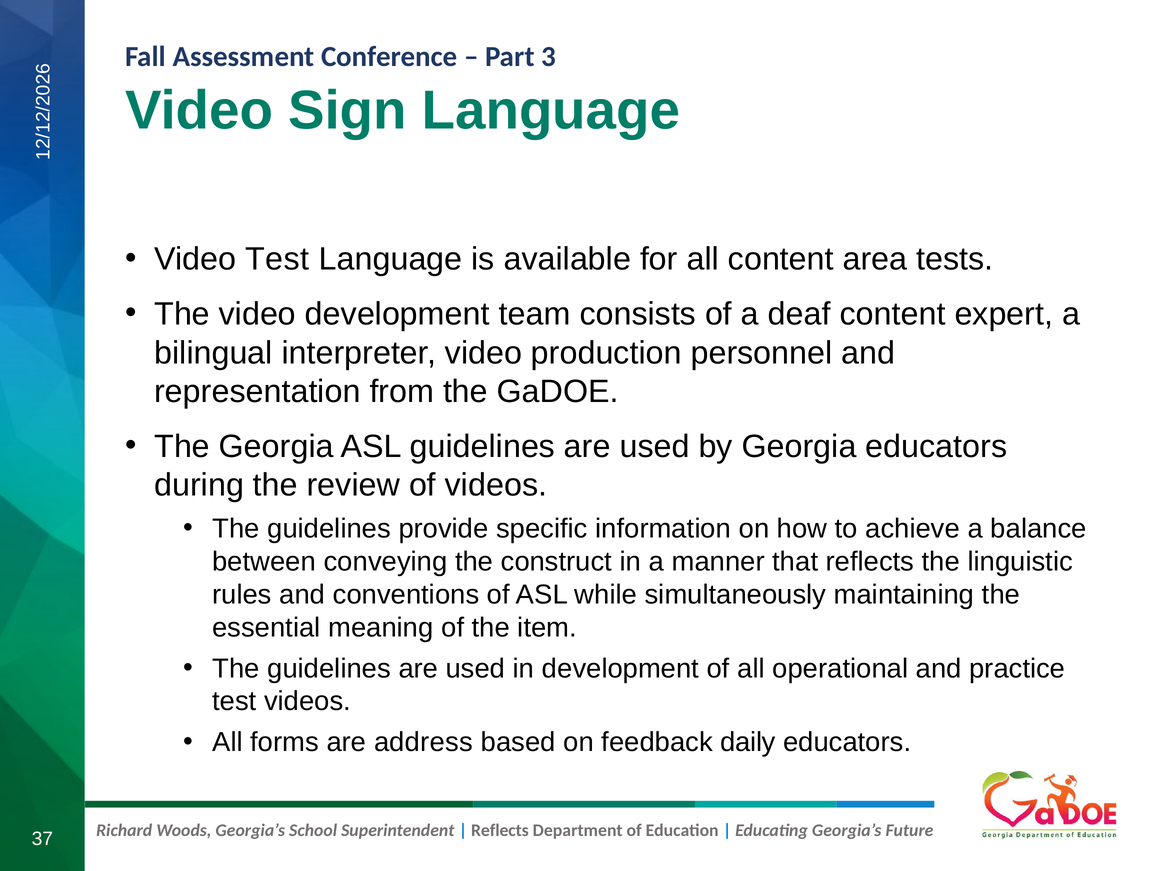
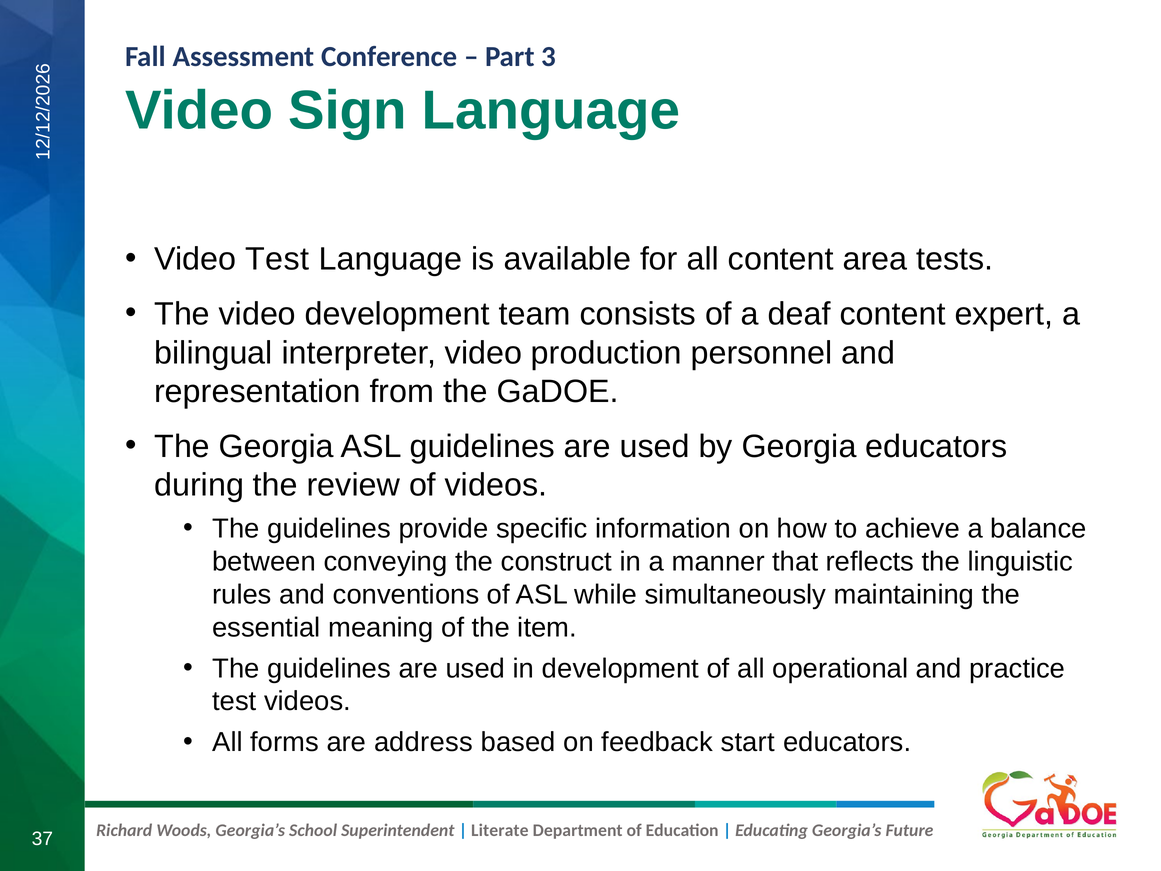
daily: daily -> start
Reflects at (500, 830): Reflects -> Literate
